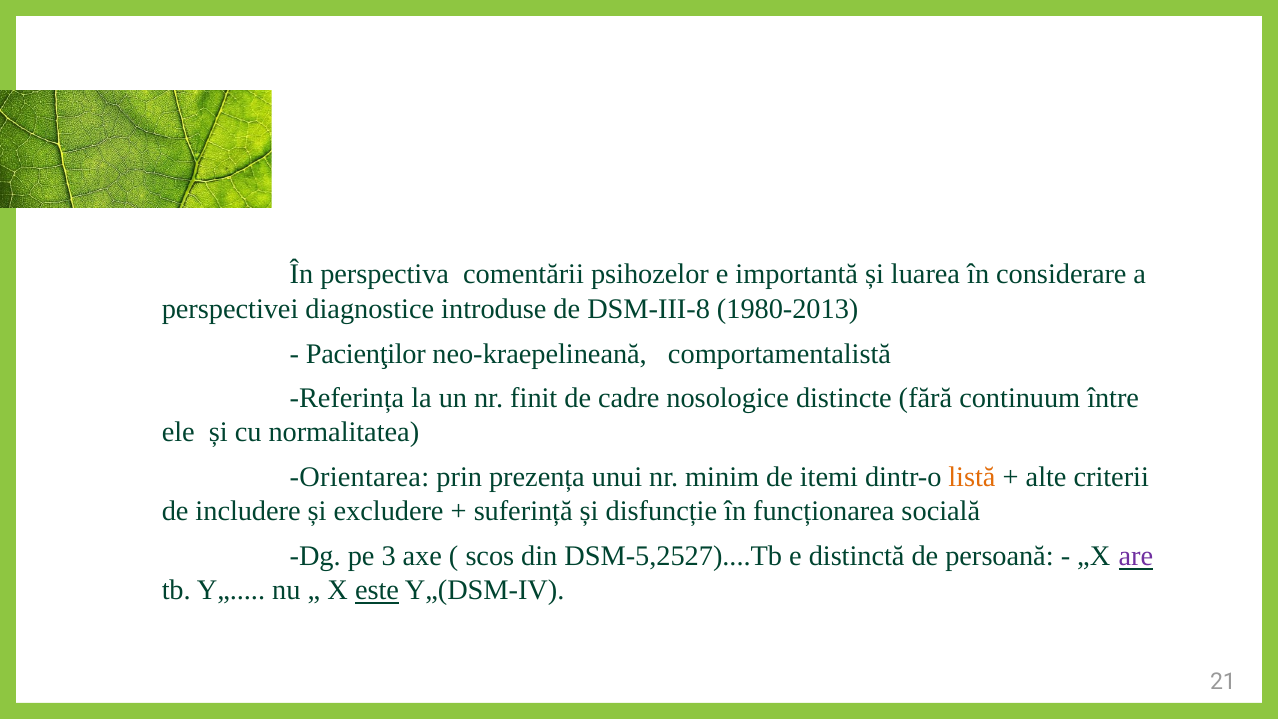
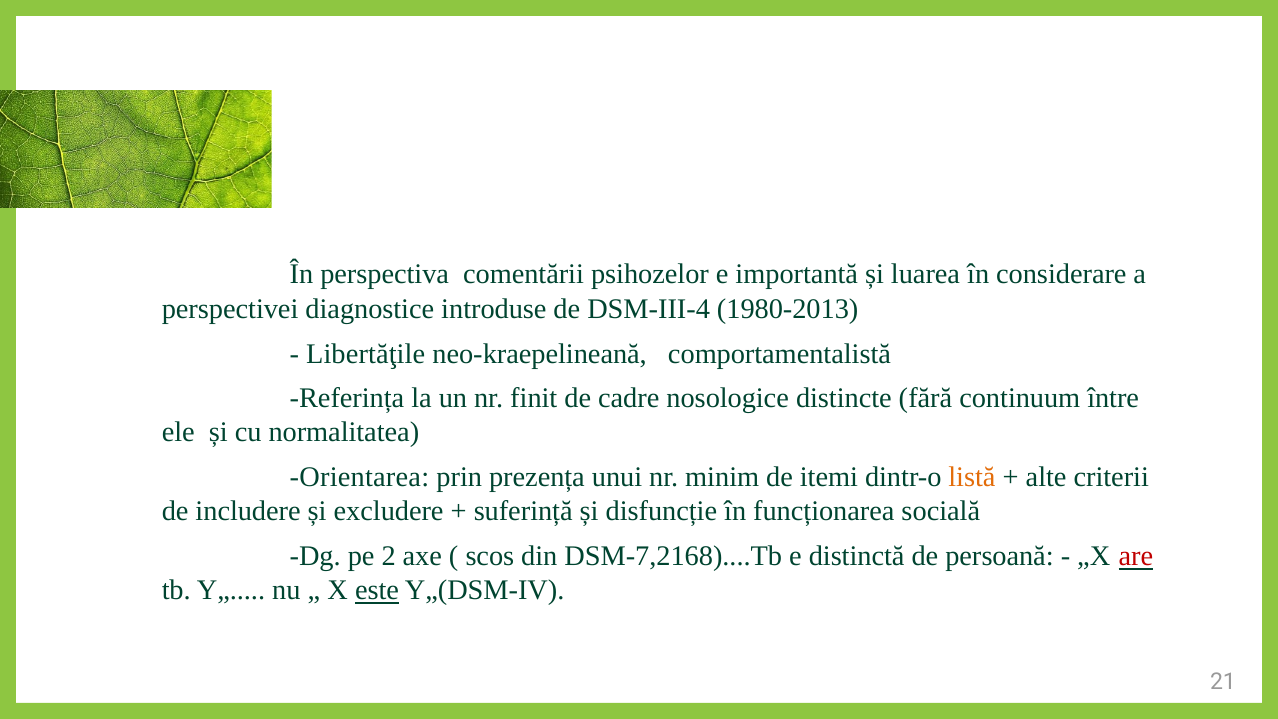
DSM-III-8: DSM-III-8 -> DSM-III-4
Pacienţilor: Pacienţilor -> Libertăţile
3: 3 -> 2
DSM-5,2527)....Tb: DSM-5,2527)....Tb -> DSM-7,2168)....Tb
are colour: purple -> red
